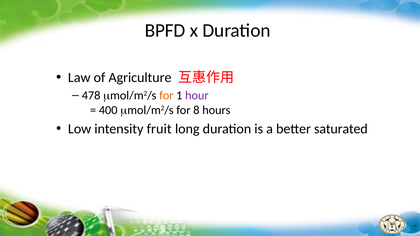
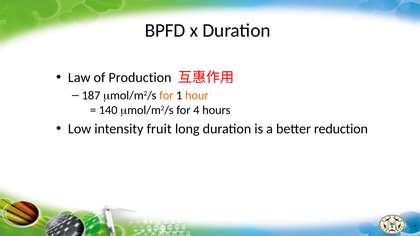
Agriculture: Agriculture -> Production
478: 478 -> 187
hour colour: purple -> orange
400: 400 -> 140
8: 8 -> 4
saturated: saturated -> reduction
